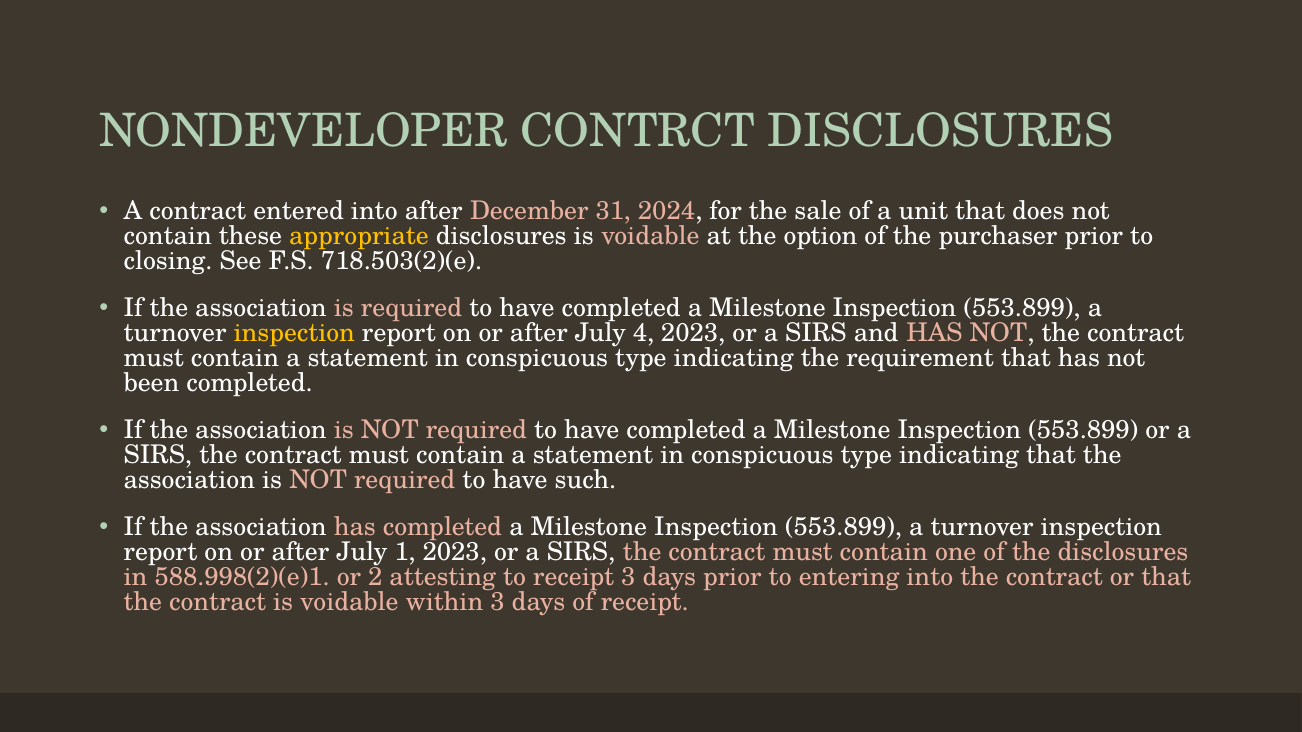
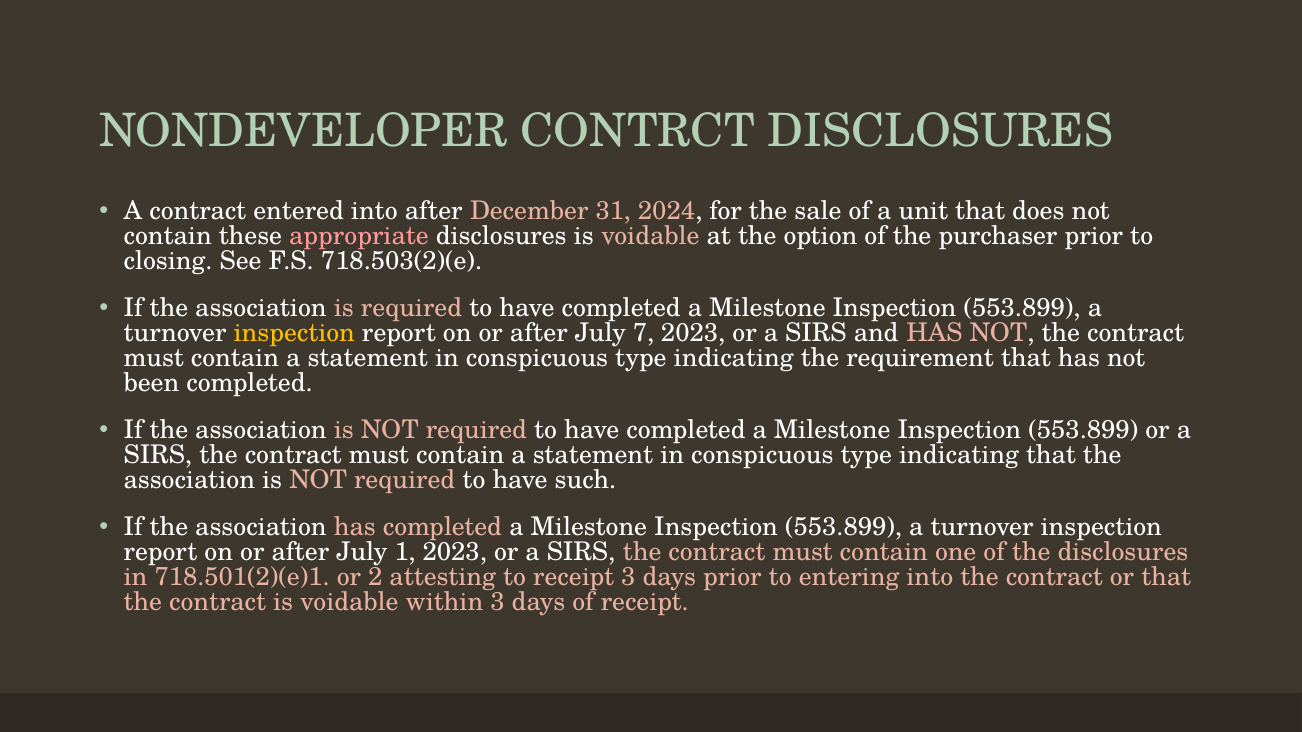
appropriate colour: yellow -> pink
4: 4 -> 7
588.998(2)(e)1: 588.998(2)(e)1 -> 718.501(2)(e)1
